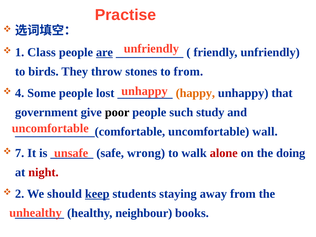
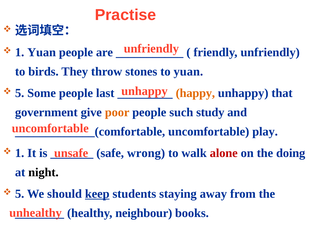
1 Class: Class -> Yuan
are underline: present -> none
to from: from -> yuan
4 at (20, 93): 4 -> 5
lost: lost -> last
poor colour: black -> orange
wall: wall -> play
7 at (20, 153): 7 -> 1
night colour: red -> black
2 at (20, 194): 2 -> 5
